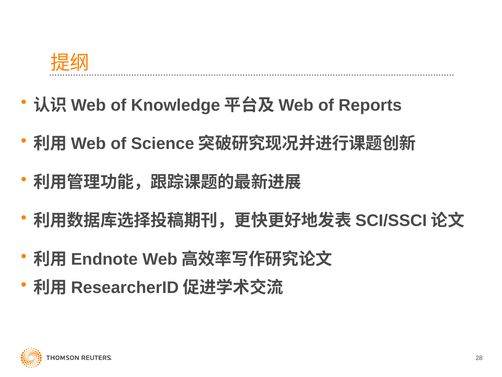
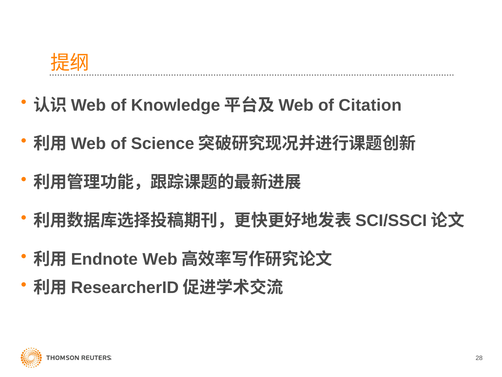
Reports: Reports -> Citation
